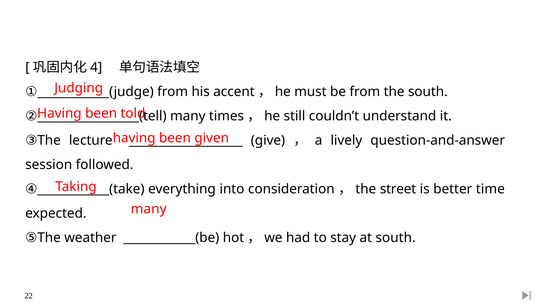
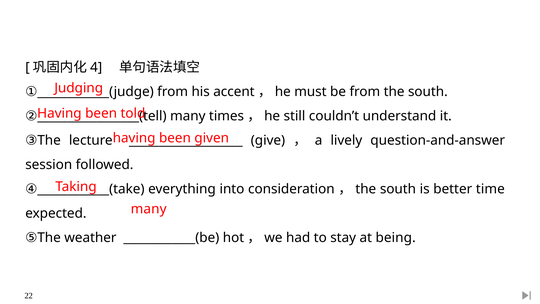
street at (398, 189): street -> south
at south: south -> being
